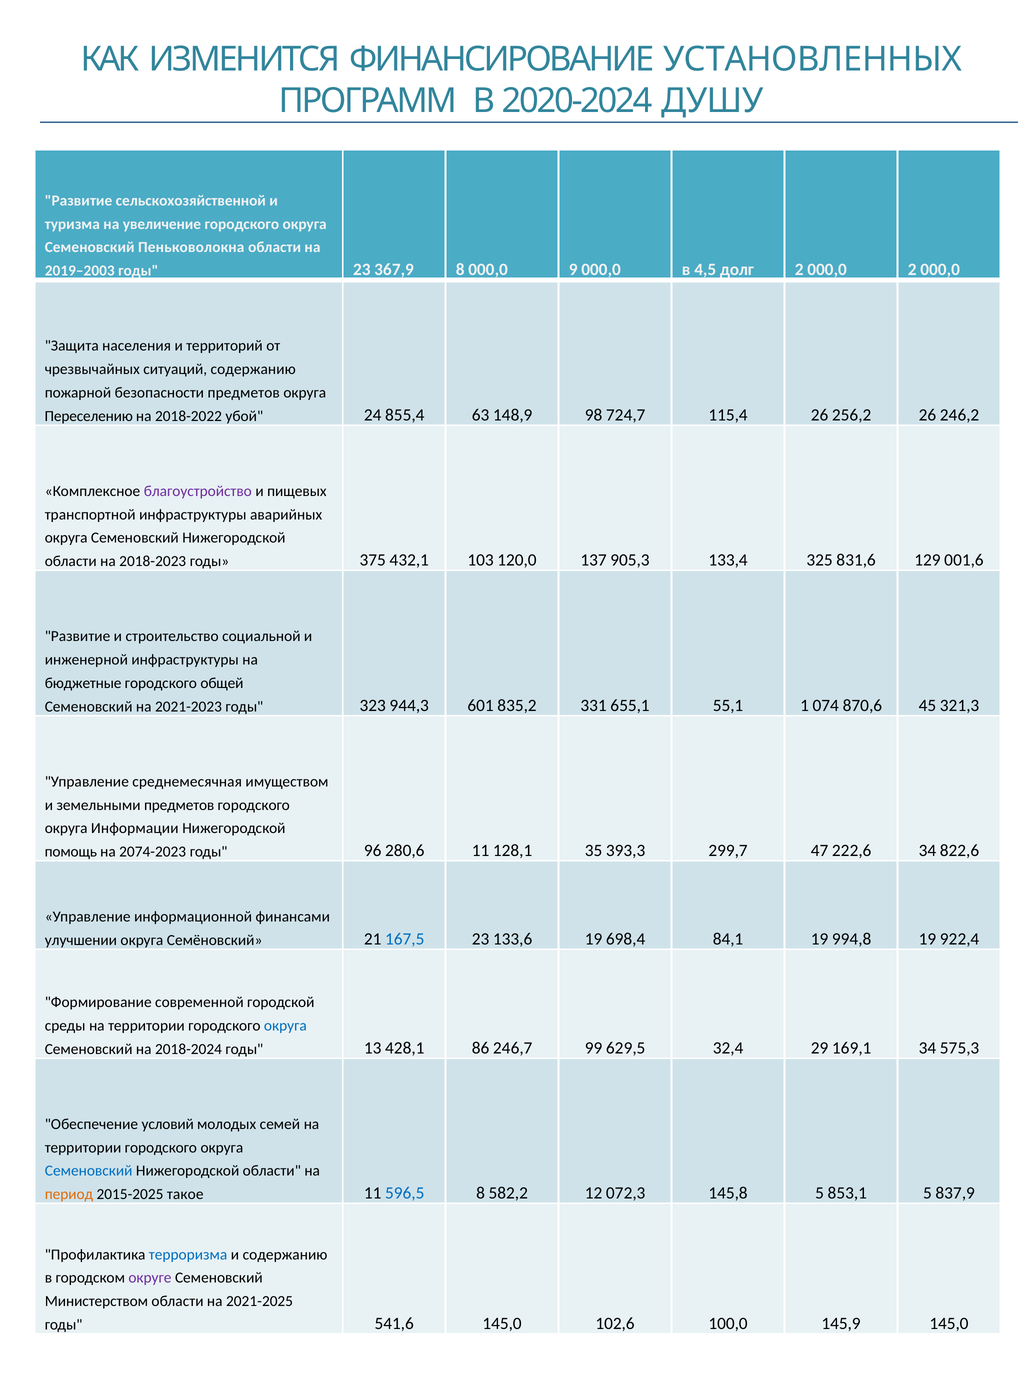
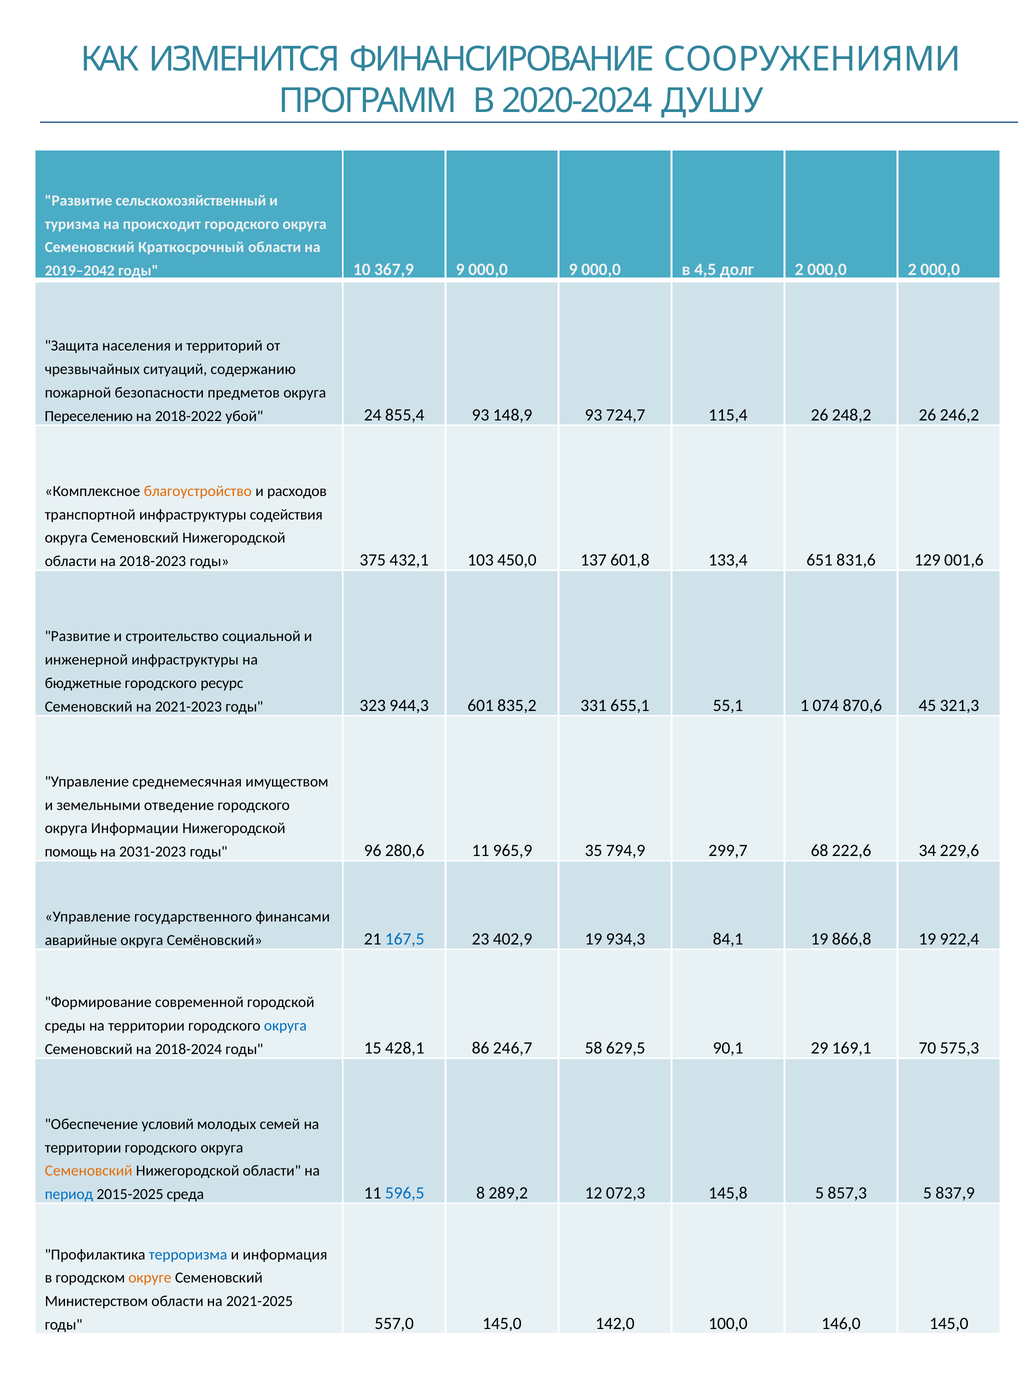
УСТАНОВЛЕННЫХ: УСТАНОВЛЕННЫХ -> СООРУЖЕНИЯМИ
сельскохозяйственной: сельскохозяйственной -> сельскохозяйственный
увеличение: увеличение -> происходит
Пеньковолокна: Пеньковолокна -> Краткосрочный
2019–2003: 2019–2003 -> 2019–2042
годы 23: 23 -> 10
367,9 8: 8 -> 9
855,4 63: 63 -> 93
148,9 98: 98 -> 93
256,2: 256,2 -> 248,2
благоустройство colour: purple -> orange
пищевых: пищевых -> расходов
аварийных: аварийных -> содействия
120,0: 120,0 -> 450,0
905,3: 905,3 -> 601,8
325: 325 -> 651
общей: общей -> ресурс
земельными предметов: предметов -> отведение
2074-2023: 2074-2023 -> 2031-2023
128,1: 128,1 -> 965,9
393,3: 393,3 -> 794,9
47: 47 -> 68
822,6: 822,6 -> 229,6
информационной: информационной -> государственного
улучшении: улучшении -> аварийные
133,6: 133,6 -> 402,9
698,4: 698,4 -> 934,3
994,8: 994,8 -> 866,8
13: 13 -> 15
99: 99 -> 58
32,4: 32,4 -> 90,1
169,1 34: 34 -> 70
Семеновский at (89, 1171) colour: blue -> orange
период colour: orange -> blue
такое: такое -> среда
582,2: 582,2 -> 289,2
853,1: 853,1 -> 857,3
и содержанию: содержанию -> информация
округе colour: purple -> orange
541,6: 541,6 -> 557,0
102,6: 102,6 -> 142,0
145,9: 145,9 -> 146,0
